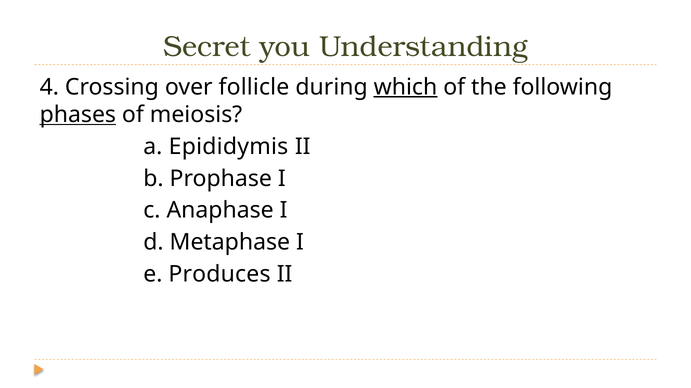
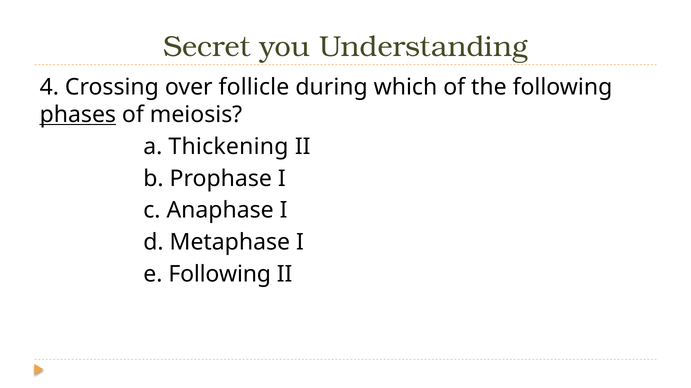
which underline: present -> none
Epididymis: Epididymis -> Thickening
e Produces: Produces -> Following
